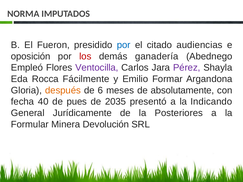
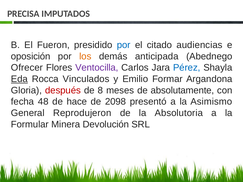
NORMA: NORMA -> PRECISA
los colour: red -> orange
ganadería: ganadería -> anticipada
Empleó: Empleó -> Ofrecer
Pérez colour: purple -> blue
Eda underline: none -> present
Fácilmente: Fácilmente -> Vinculados
después colour: orange -> red
6: 6 -> 8
40: 40 -> 48
pues: pues -> hace
2035: 2035 -> 2098
Indicando: Indicando -> Asimismo
Jurídicamente: Jurídicamente -> Reprodujeron
Posteriores: Posteriores -> Absolutoria
